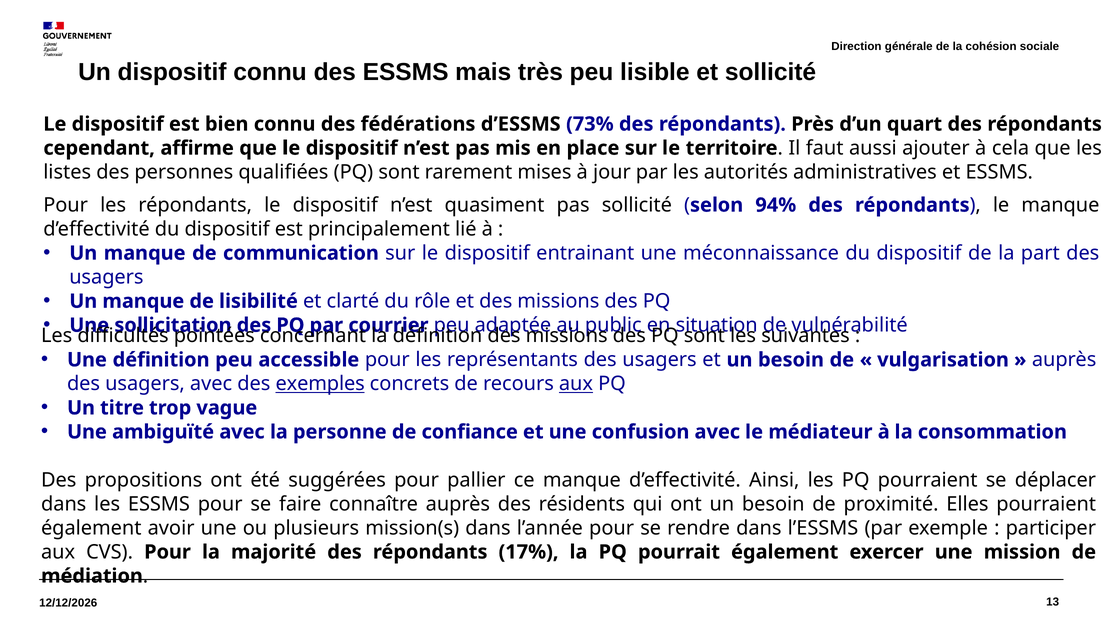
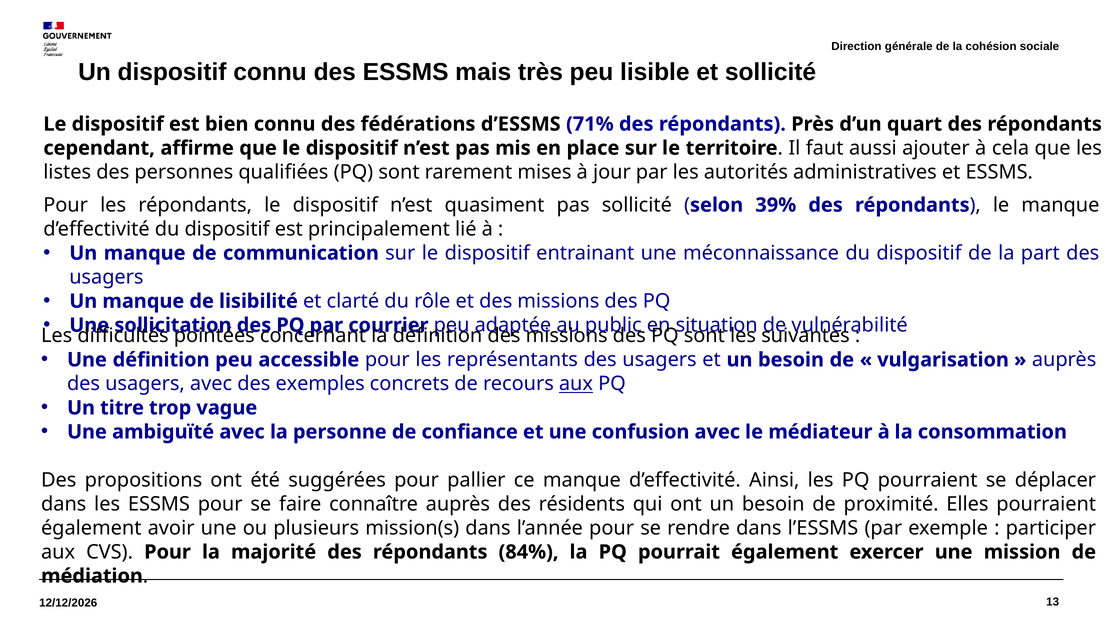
73%: 73% -> 71%
94%: 94% -> 39%
exemples underline: present -> none
17%: 17% -> 84%
